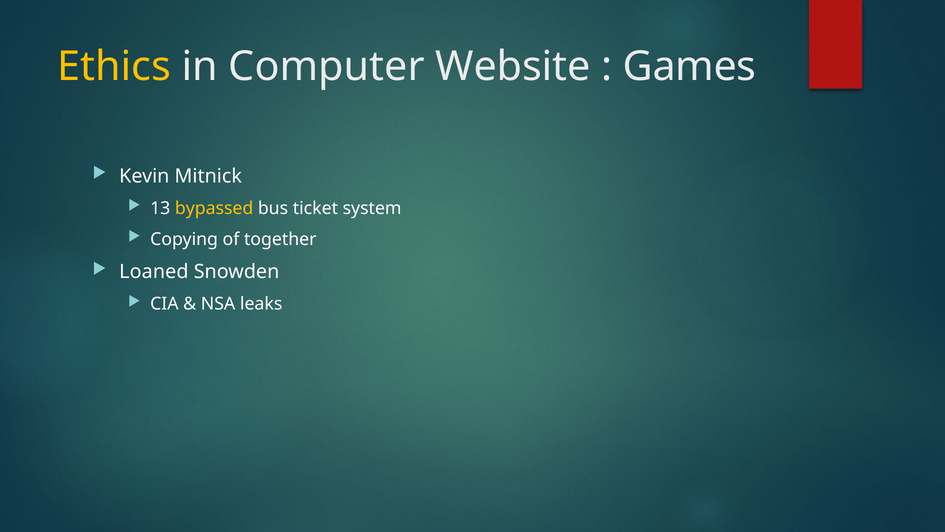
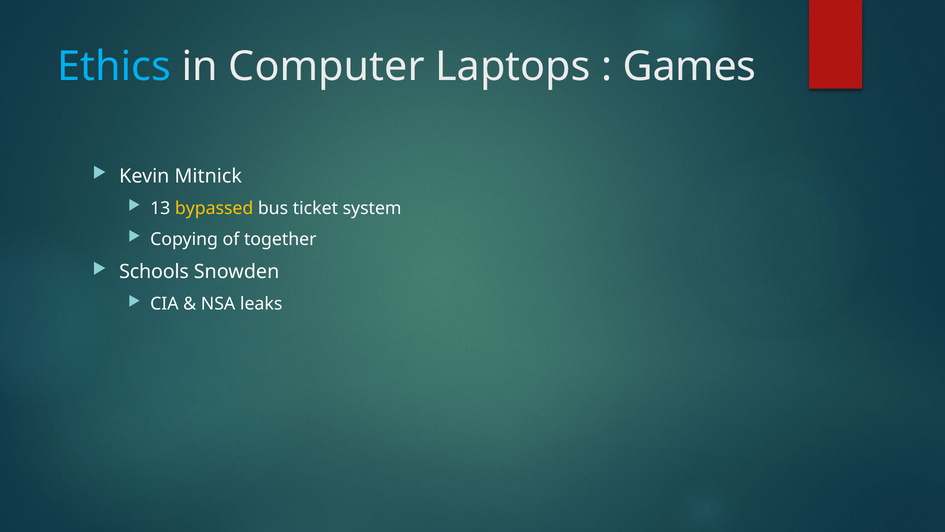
Ethics colour: yellow -> light blue
Website: Website -> Laptops
Loaned: Loaned -> Schools
